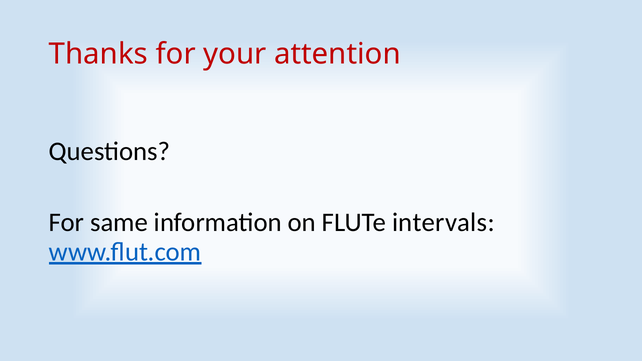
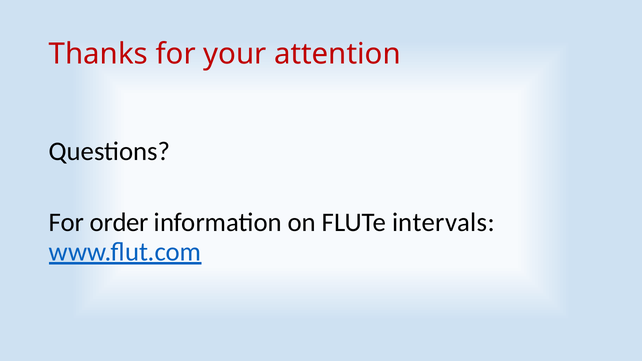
same: same -> order
